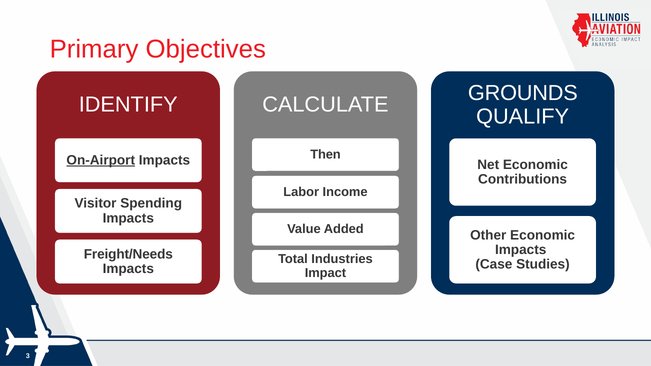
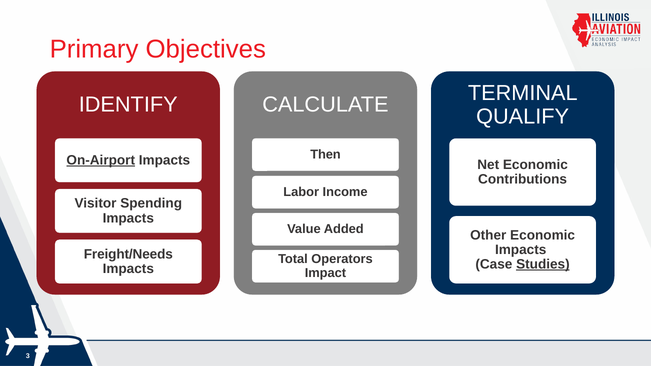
GROUNDS: GROUNDS -> TERMINAL
Industries: Industries -> Operators
Studies underline: none -> present
